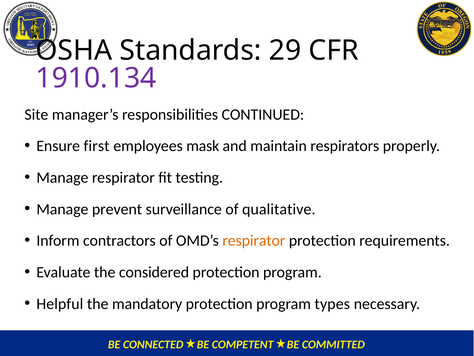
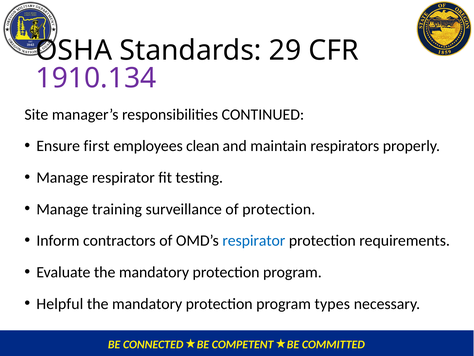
mask: mask -> clean
prevent: prevent -> training
of qualitative: qualitative -> protection
respirator at (254, 240) colour: orange -> blue
Evaluate the considered: considered -> mandatory
